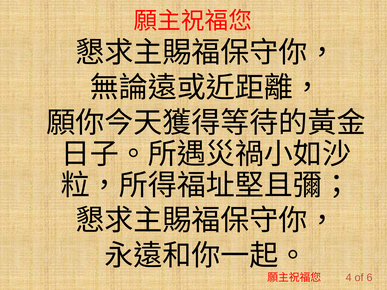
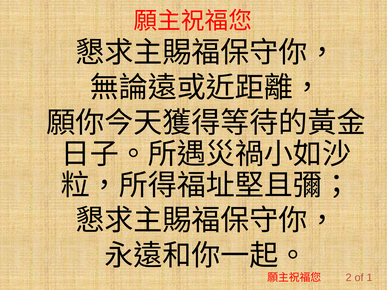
4: 4 -> 2
6: 6 -> 1
